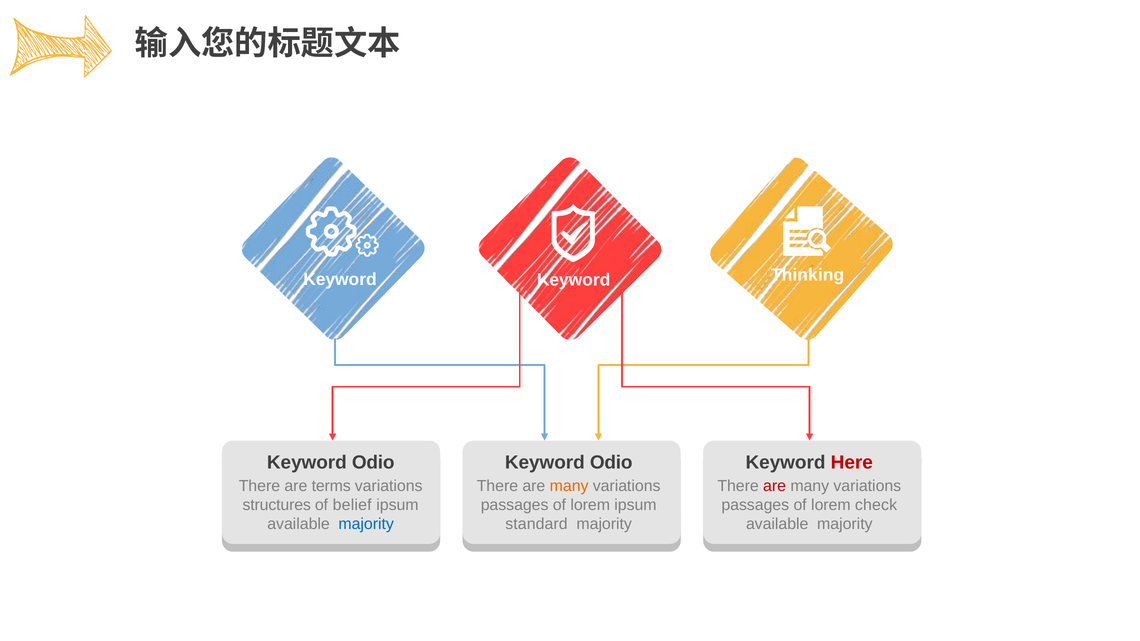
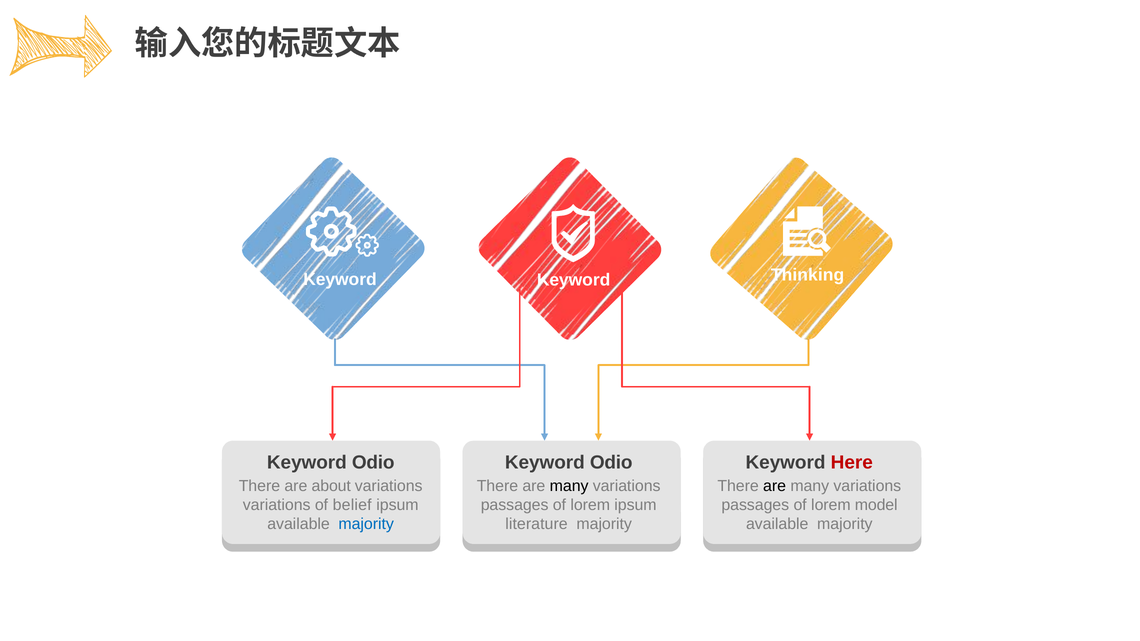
terms: terms -> about
many at (569, 486) colour: orange -> black
are at (775, 486) colour: red -> black
structures at (277, 505): structures -> variations
check: check -> model
standard: standard -> literature
